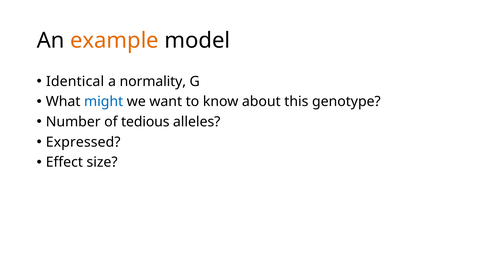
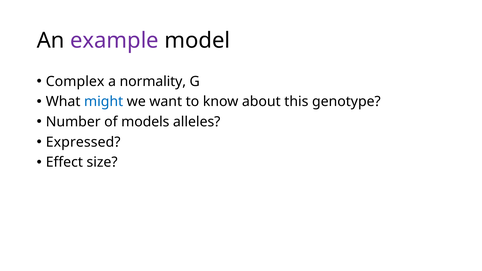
example colour: orange -> purple
Identical: Identical -> Complex
tedious: tedious -> models
